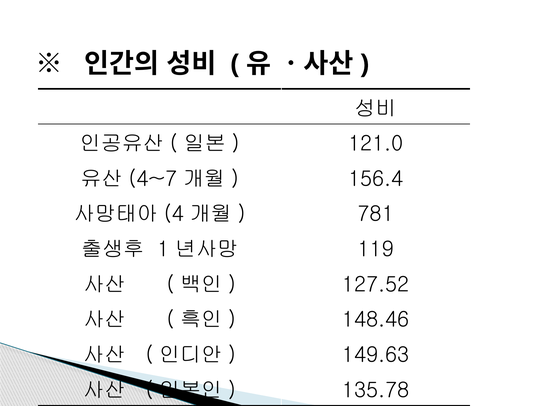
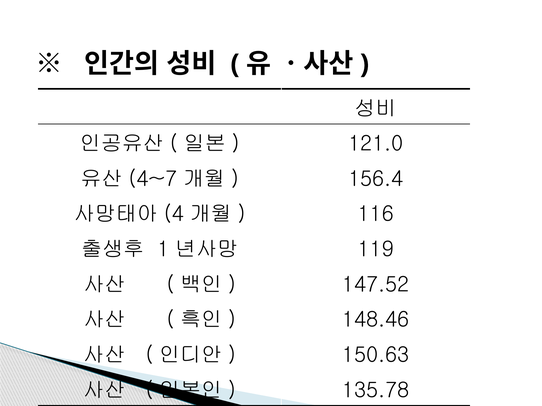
781: 781 -> 116
127.52: 127.52 -> 147.52
149.63: 149.63 -> 150.63
